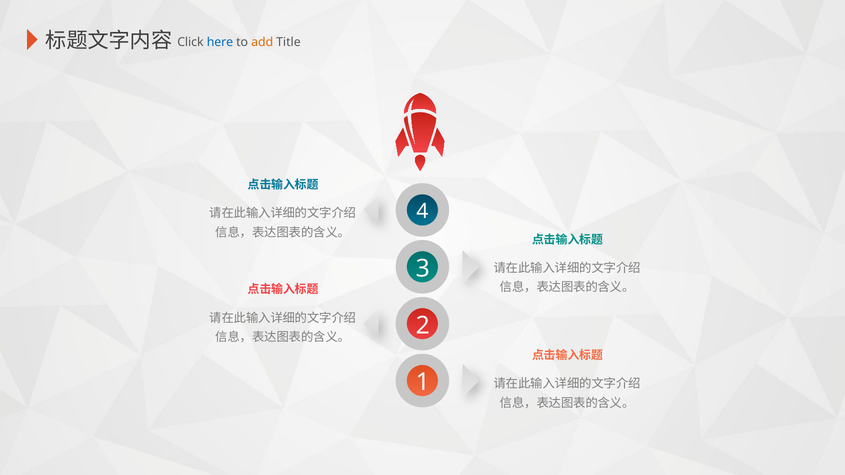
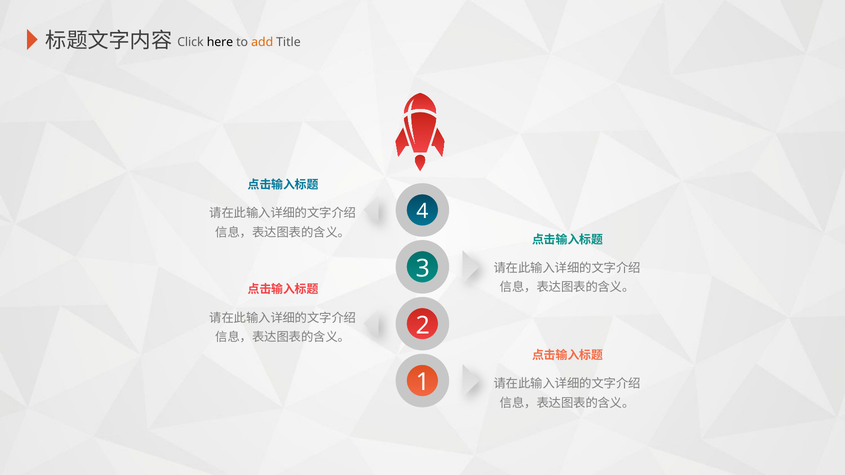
here colour: blue -> black
